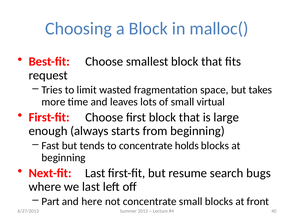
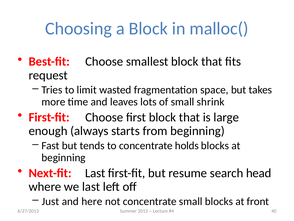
virtual: virtual -> shrink
bugs: bugs -> head
Part: Part -> Just
